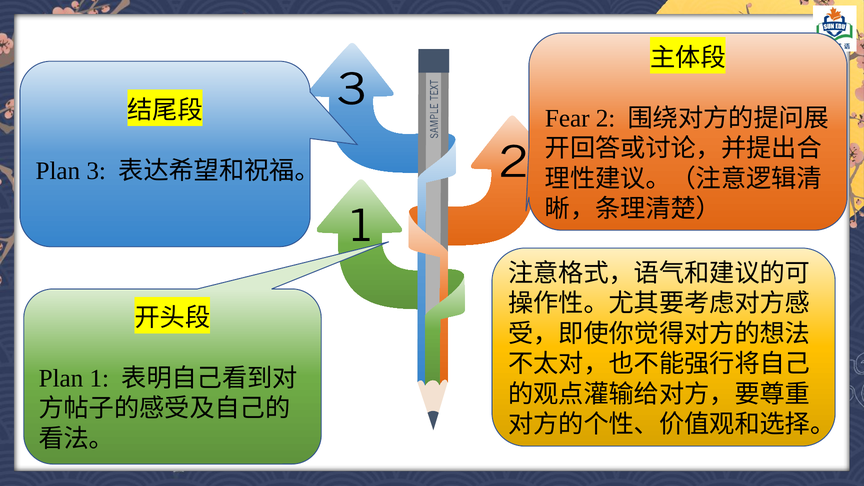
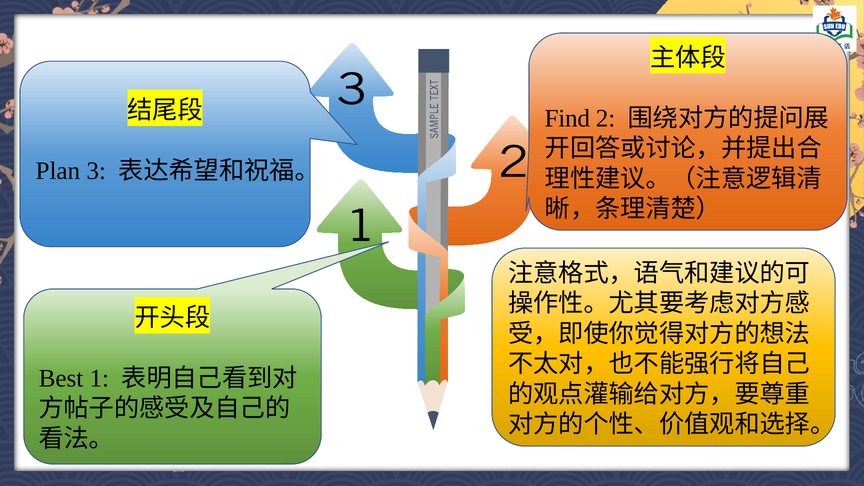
Fear: Fear -> Find
Plan at (61, 378): Plan -> Best
